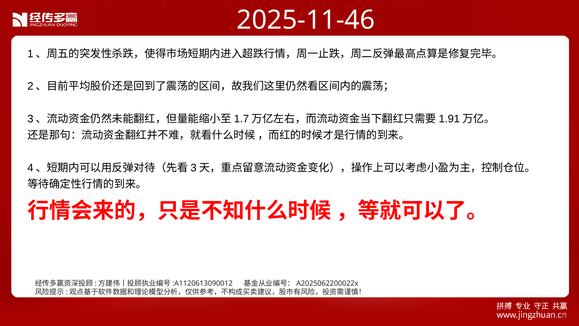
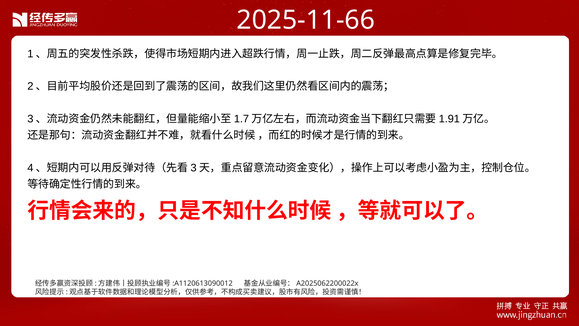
2025-11-46: 2025-11-46 -> 2025-11-66
